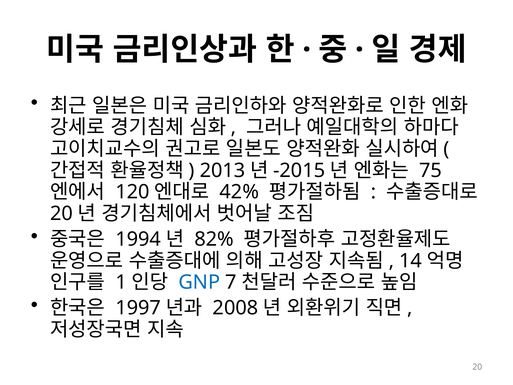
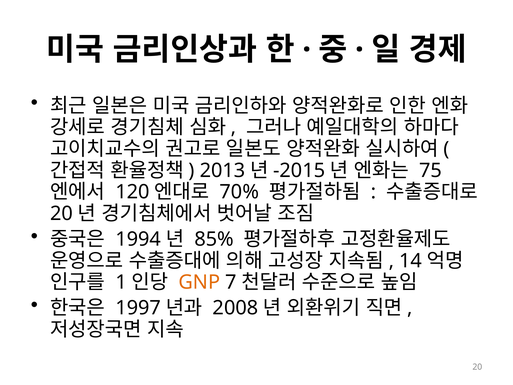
42%: 42% -> 70%
82%: 82% -> 85%
GNP colour: blue -> orange
